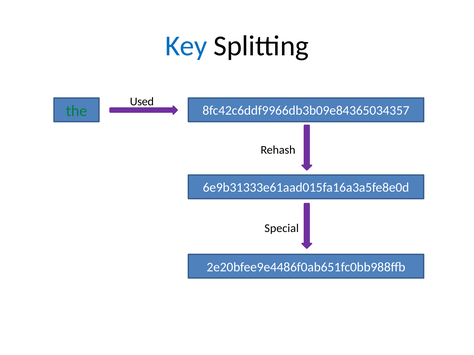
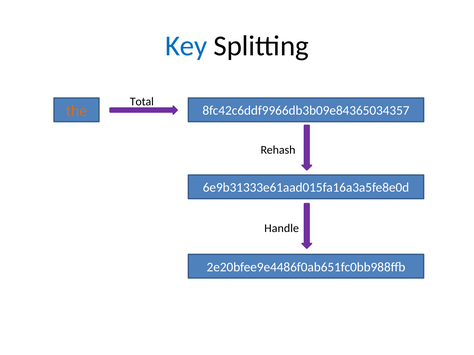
Used: Used -> Total
the colour: green -> orange
Special: Special -> Handle
